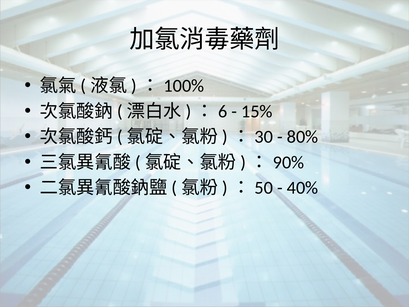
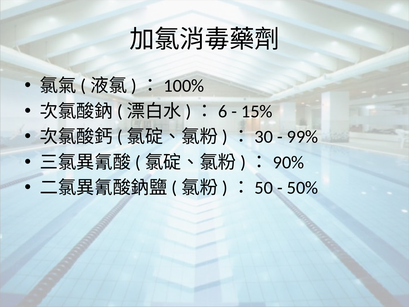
80%: 80% -> 99%
40%: 40% -> 50%
